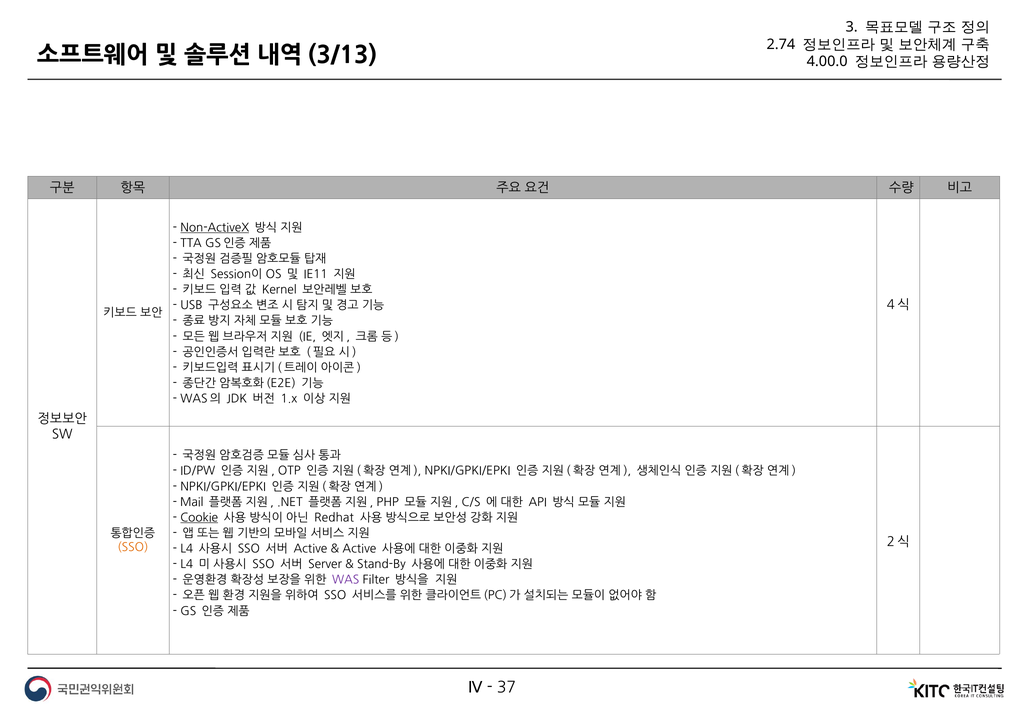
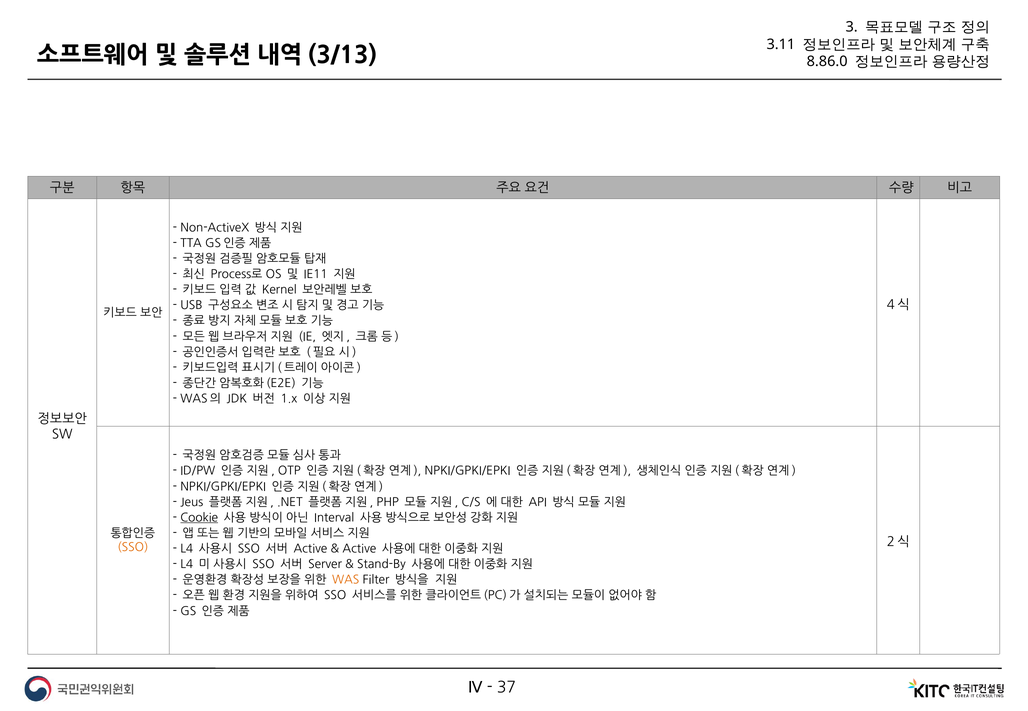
2.74: 2.74 -> 3.11
4.00.0: 4.00.0 -> 8.86.0
Non-ActiveX underline: present -> none
Session이: Session이 -> Process로
Mail: Mail -> Jeus
Redhat: Redhat -> Interval
WAS colour: purple -> orange
